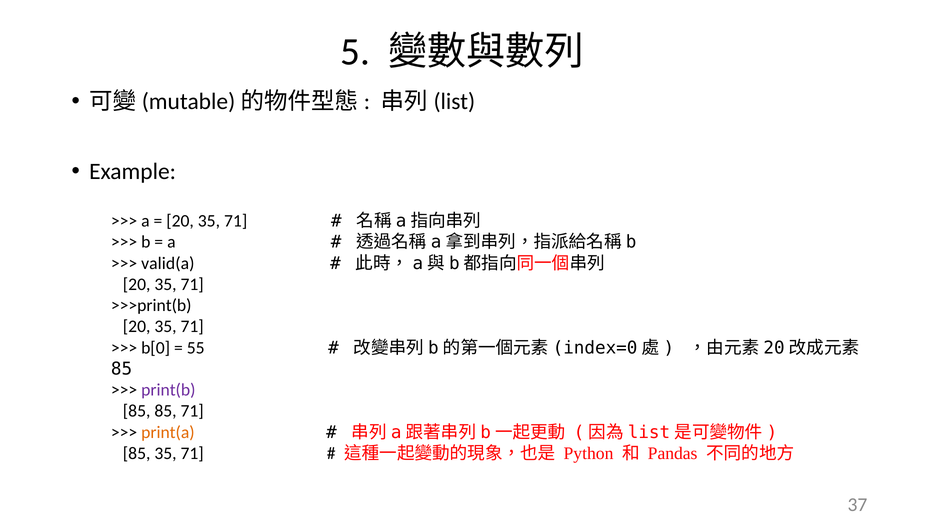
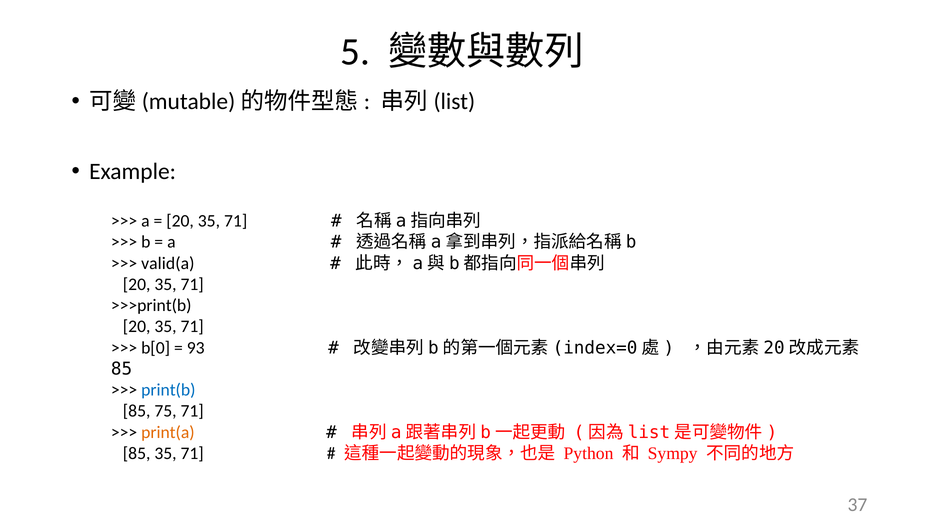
55: 55 -> 93
print(b colour: purple -> blue
85 85: 85 -> 75
Pandas: Pandas -> Sympy
